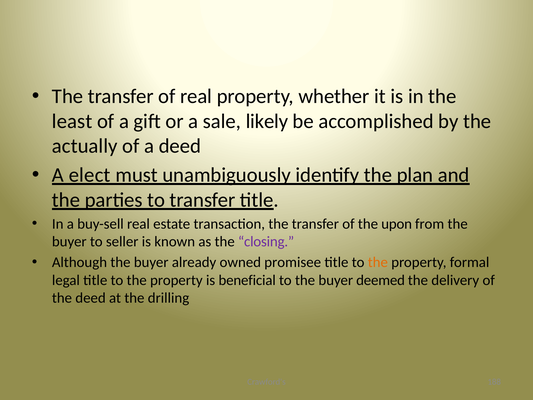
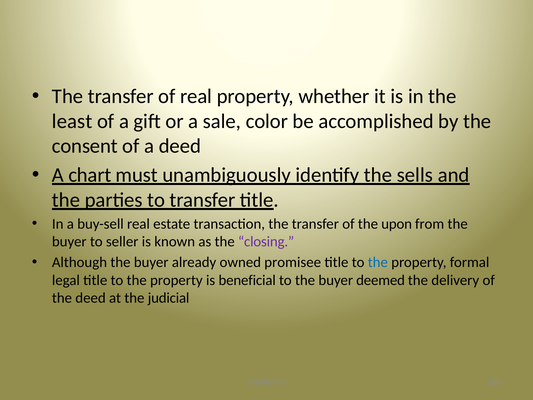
likely: likely -> color
actually: actually -> consent
elect: elect -> chart
plan: plan -> sells
the at (378, 262) colour: orange -> blue
drilling: drilling -> judicial
